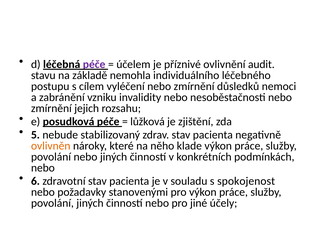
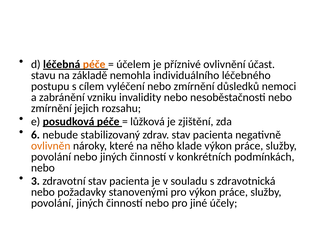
péče at (94, 64) colour: purple -> orange
audit: audit -> účast
5: 5 -> 6
6: 6 -> 3
spokojenost: spokojenost -> zdravotnická
